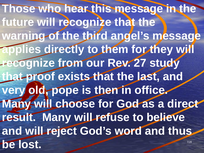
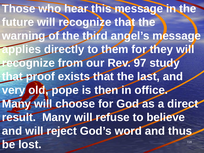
27: 27 -> 97
